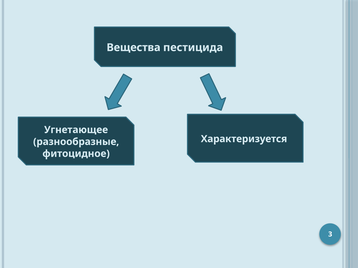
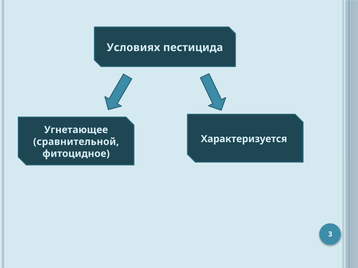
Вещества: Вещества -> Условиях
разнообразные: разнообразные -> сравнительной
